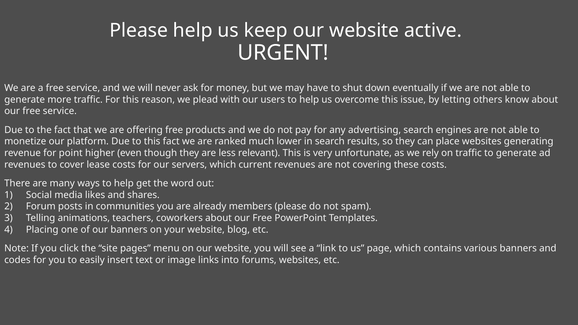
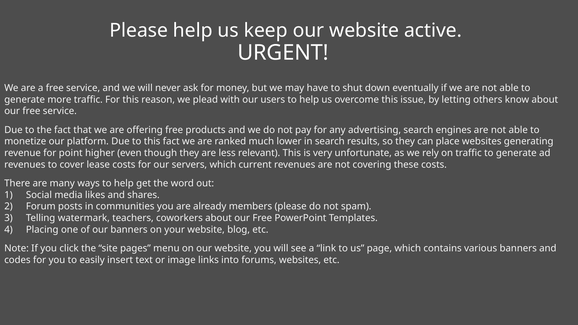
animations: animations -> watermark
